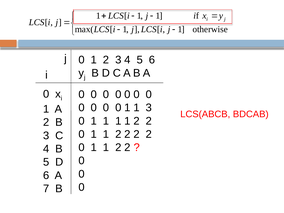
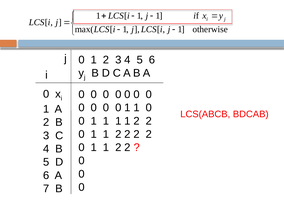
1 3: 3 -> 0
